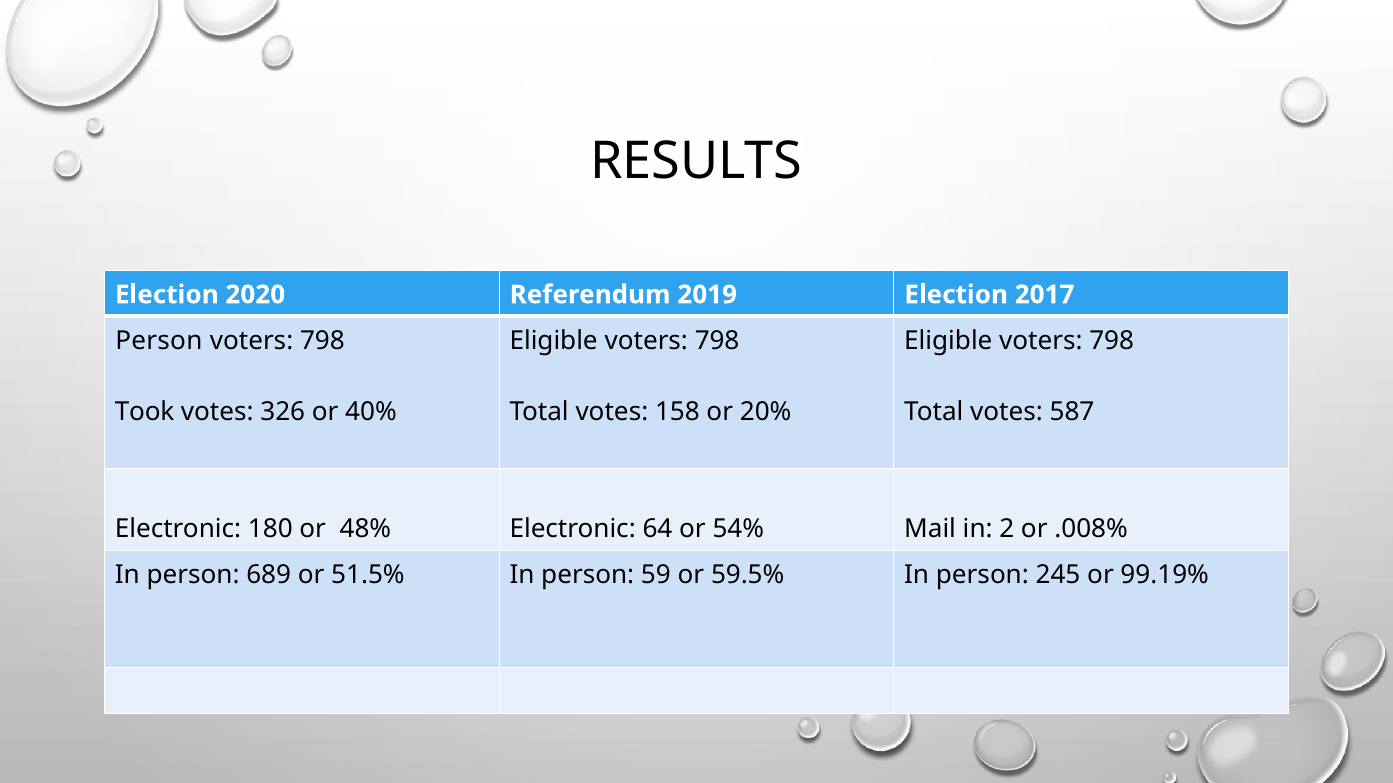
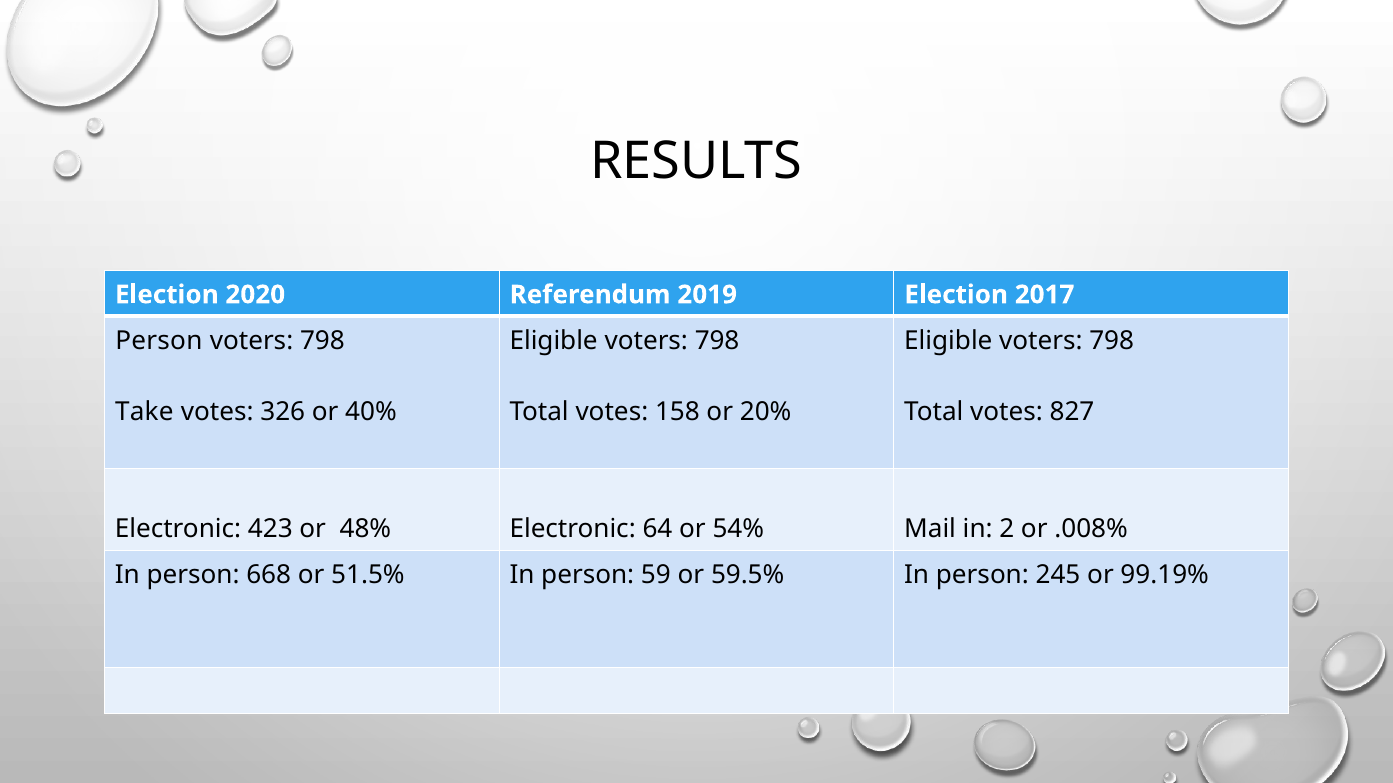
Took: Took -> Take
587: 587 -> 827
180: 180 -> 423
689: 689 -> 668
